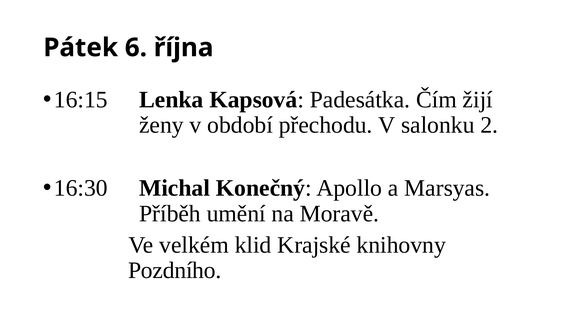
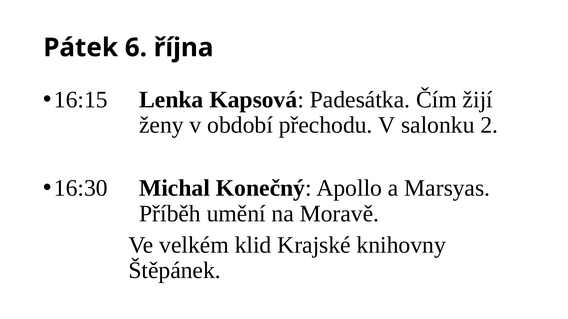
Pozdního: Pozdního -> Štěpánek
